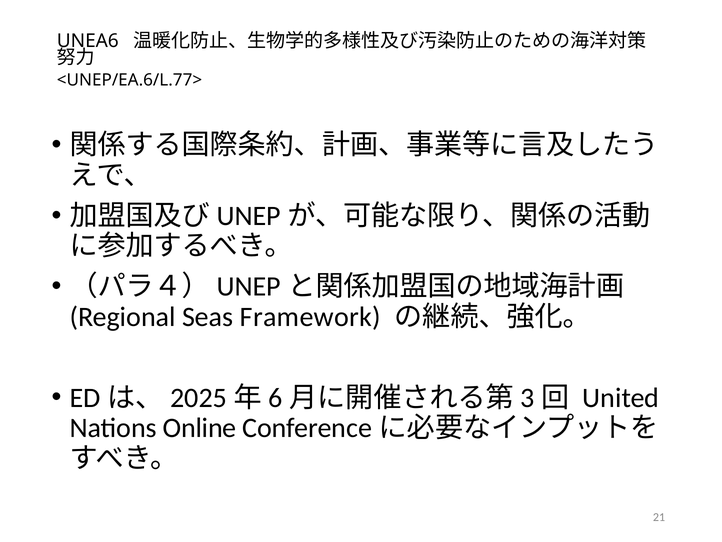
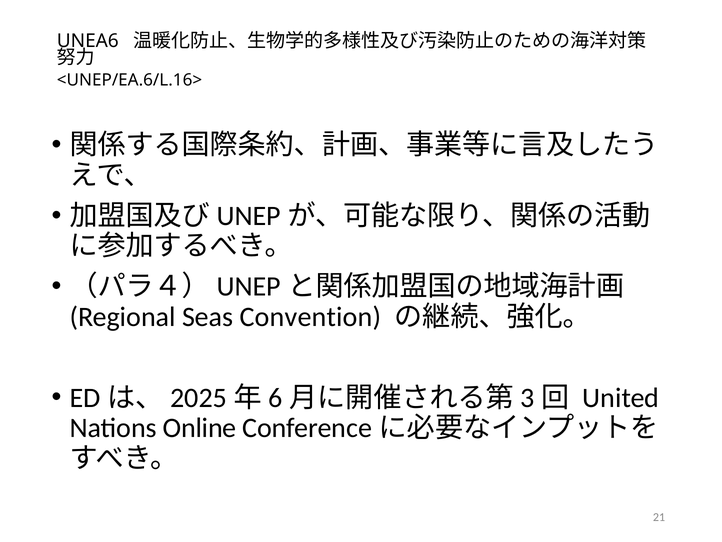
<UNEP/EA.6/L.77>: <UNEP/EA.6/L.77> -> <UNEP/EA.6/L.16>
Framework: Framework -> Convention
